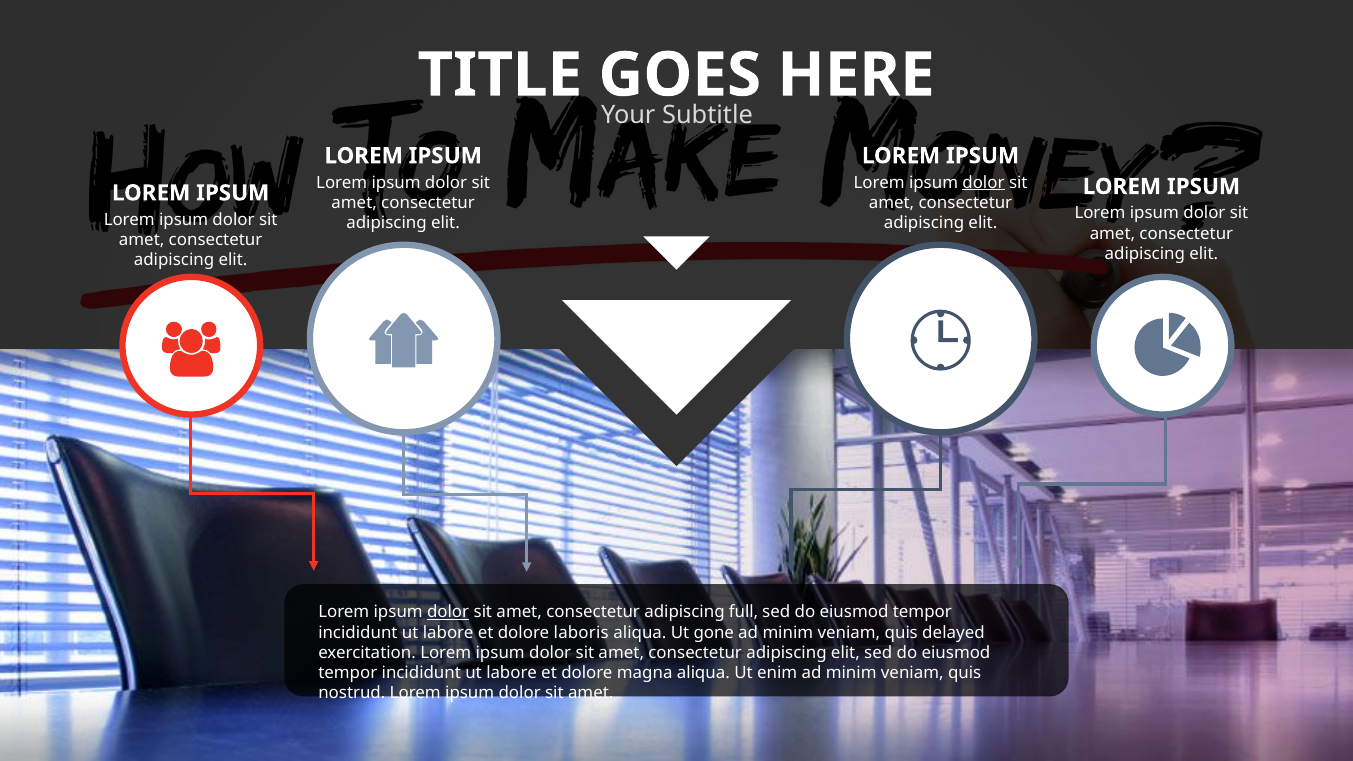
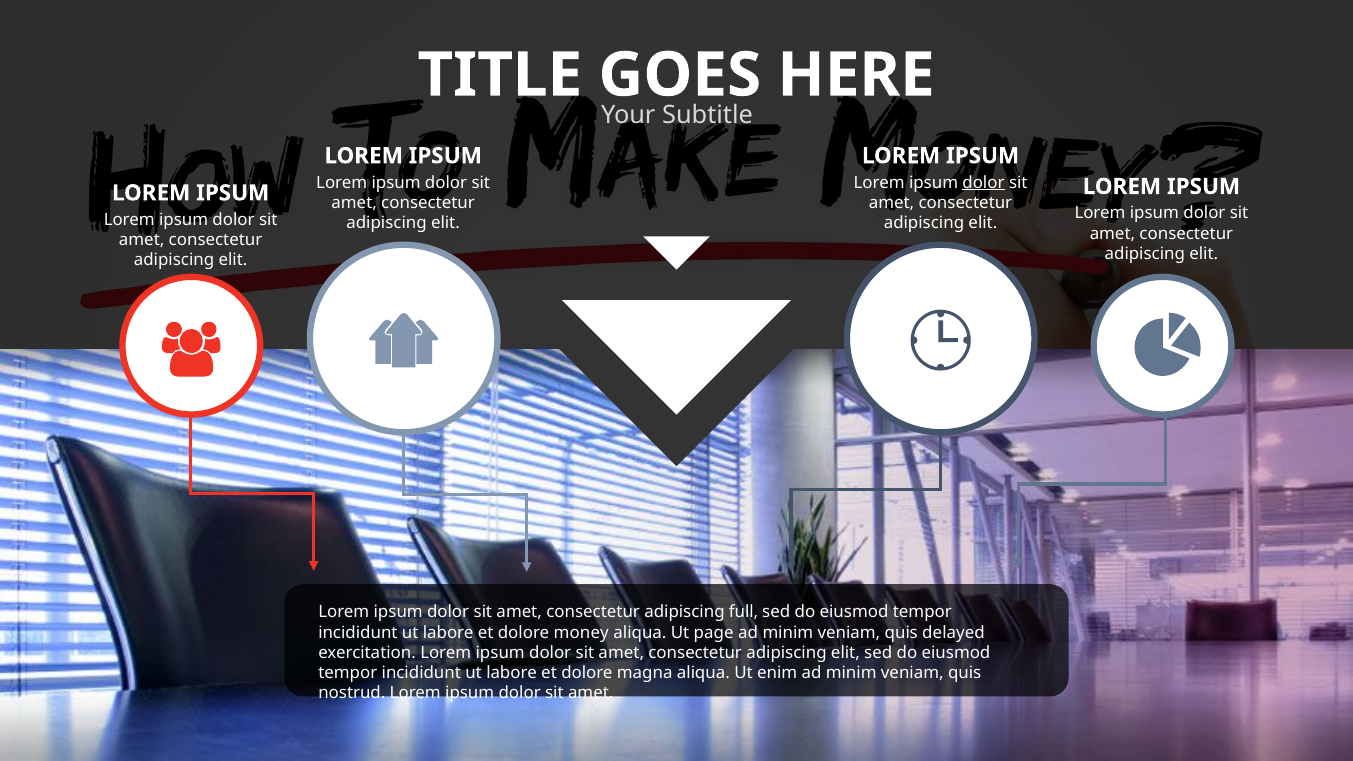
dolor at (448, 612) underline: present -> none
laboris: laboris -> money
gone: gone -> page
